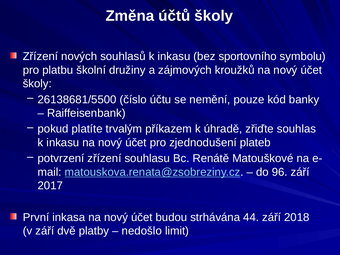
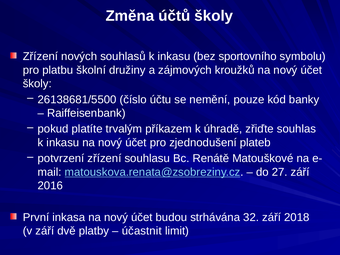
96: 96 -> 27
2017: 2017 -> 2016
44: 44 -> 32
nedošlo: nedošlo -> účastnit
